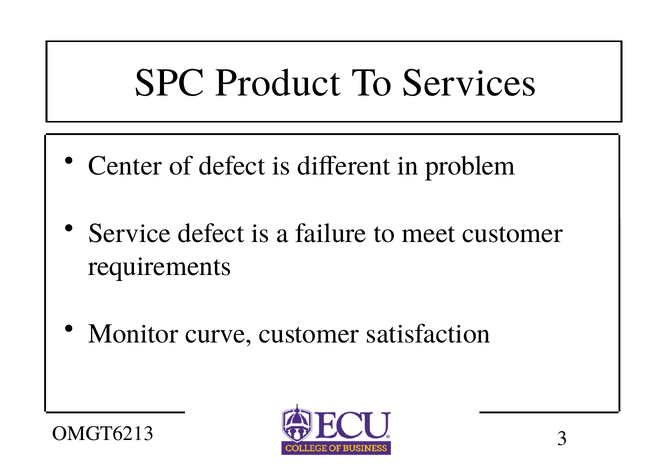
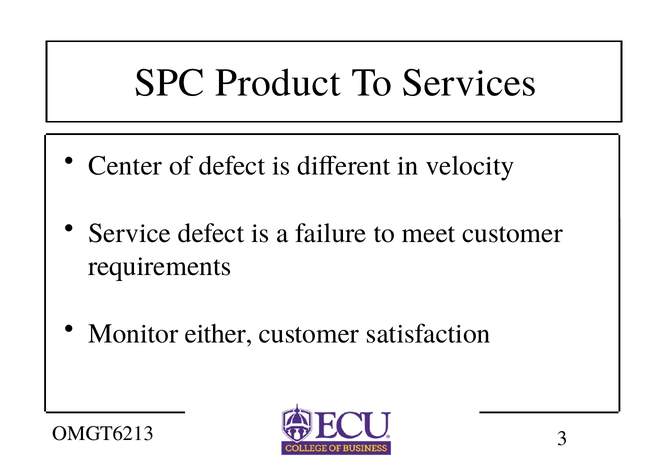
problem: problem -> velocity
curve: curve -> either
